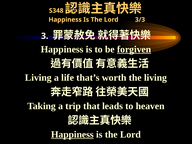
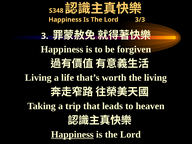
forgiven underline: present -> none
